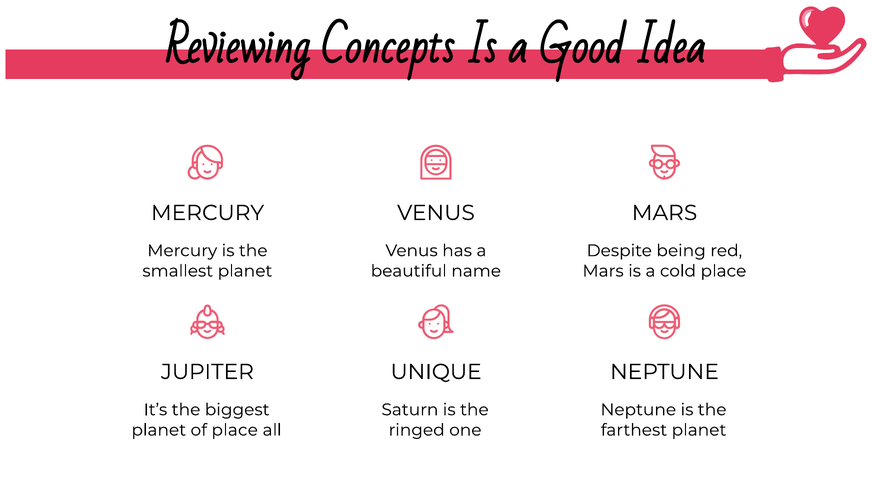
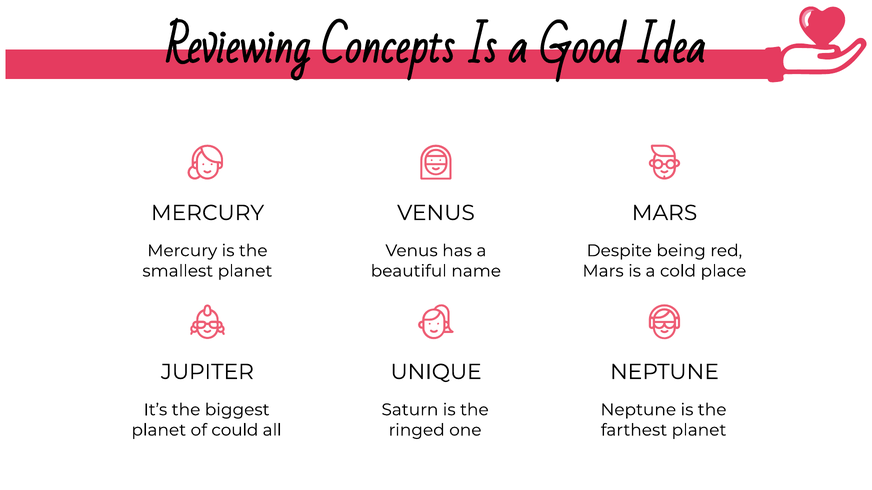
of place: place -> could
